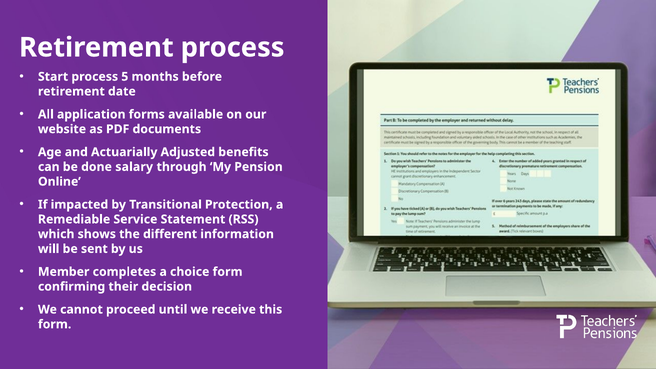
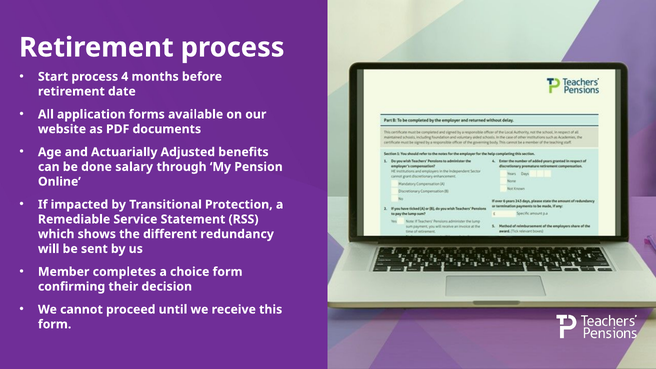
5: 5 -> 4
information: information -> redundancy
